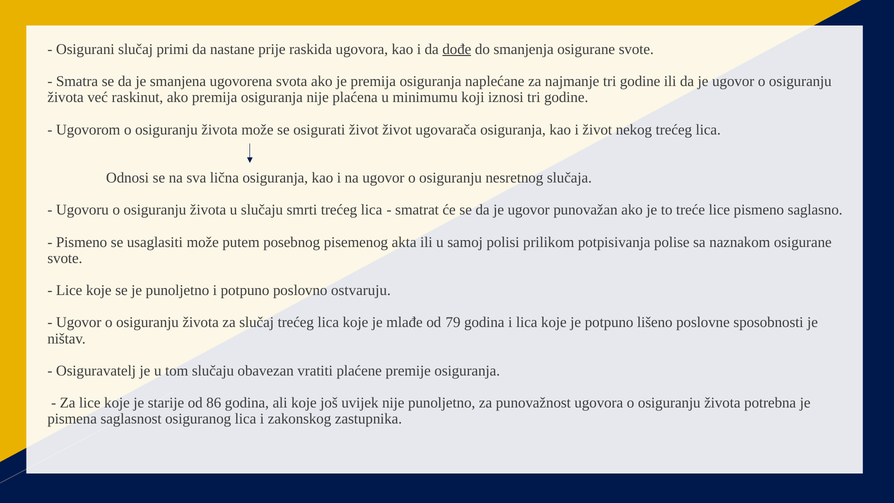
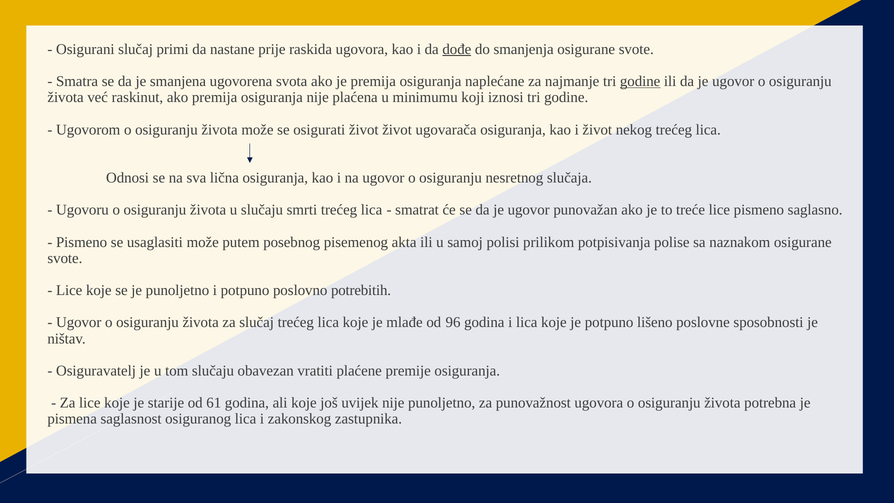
godine at (640, 81) underline: none -> present
ostvaruju: ostvaruju -> potrebitih
79: 79 -> 96
86: 86 -> 61
